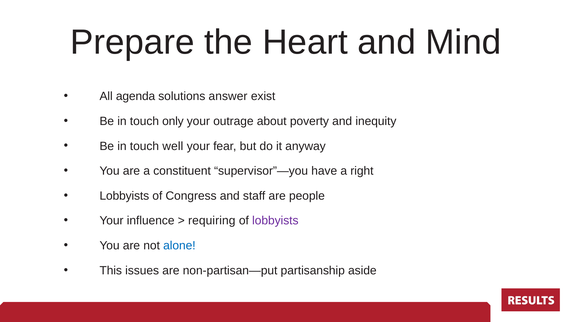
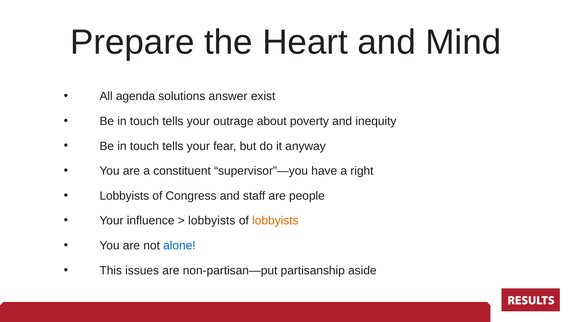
only at (173, 121): only -> tells
well at (173, 146): well -> tells
requiring at (212, 221): requiring -> lobbyists
lobbyists at (275, 221) colour: purple -> orange
